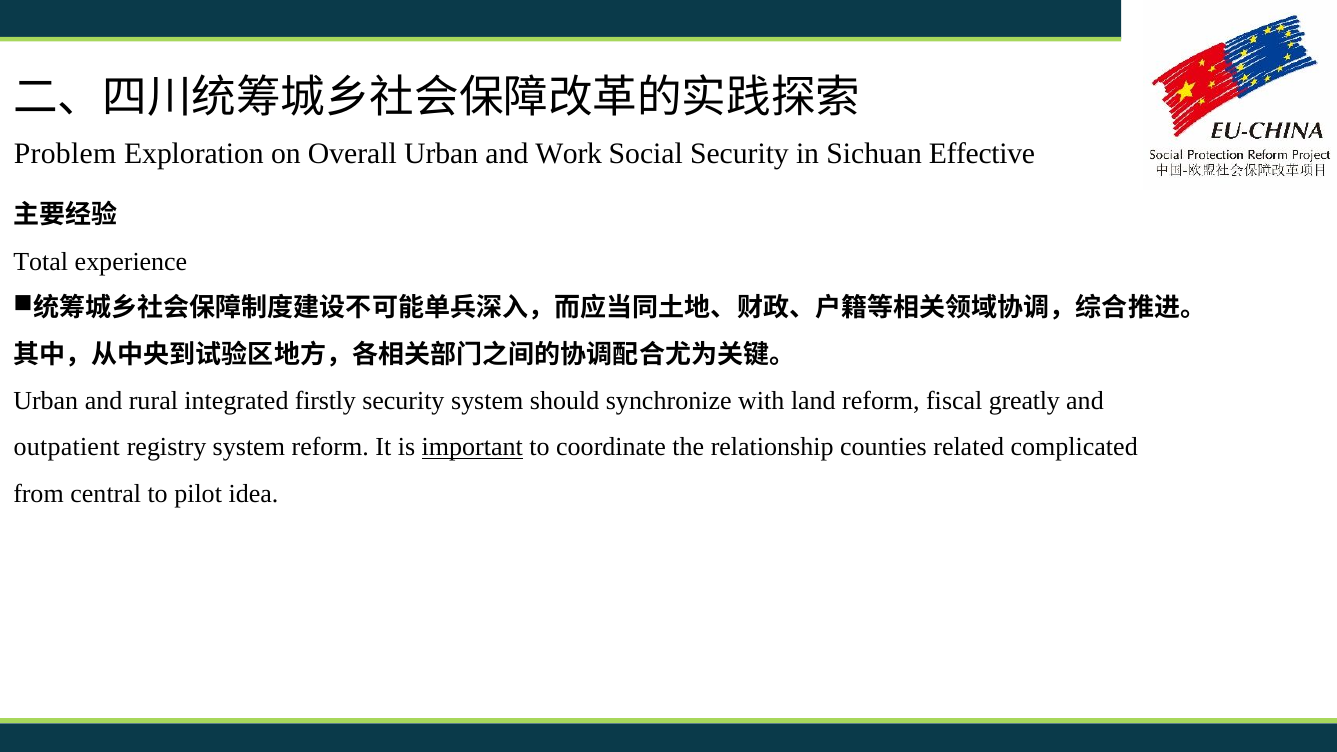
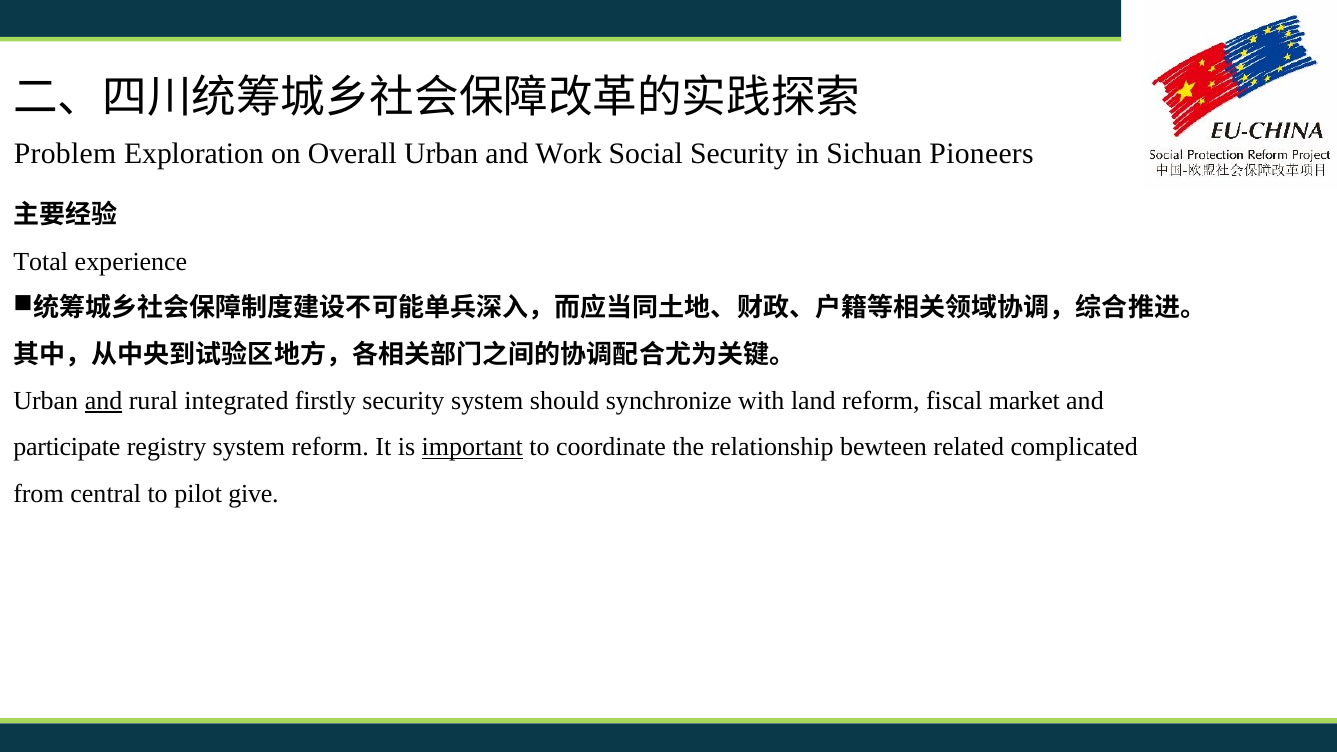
Effective: Effective -> Pioneers
and at (104, 401) underline: none -> present
greatly: greatly -> market
outpatient: outpatient -> participate
counties: counties -> bewteen
idea: idea -> give
